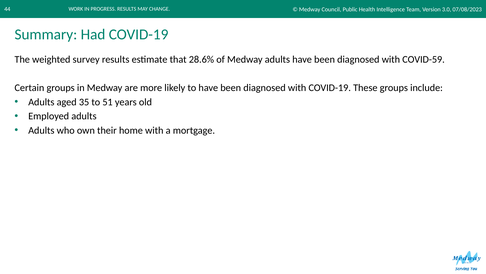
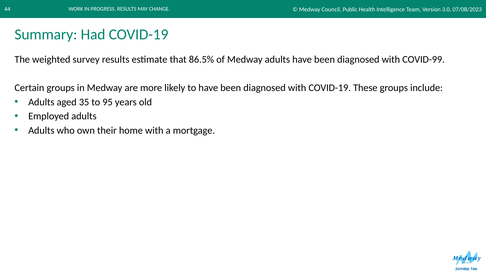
28.6%: 28.6% -> 86.5%
COVID-59: COVID-59 -> COVID-99
51: 51 -> 95
